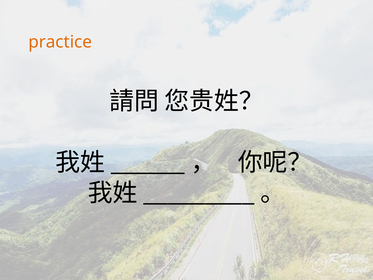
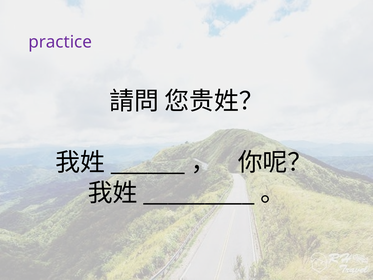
practice colour: orange -> purple
